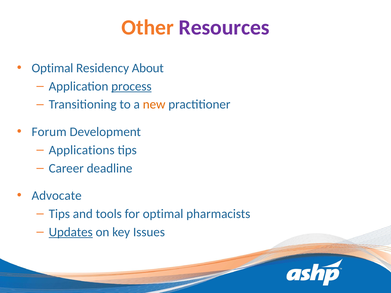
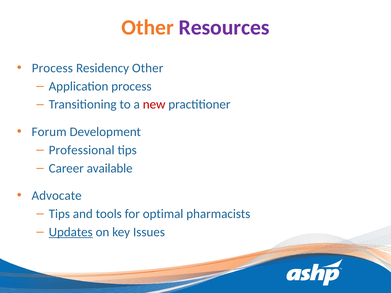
Optimal at (52, 68): Optimal -> Process
Residency About: About -> Other
process at (131, 86) underline: present -> none
new colour: orange -> red
Applications: Applications -> Professional
deadline: deadline -> available
